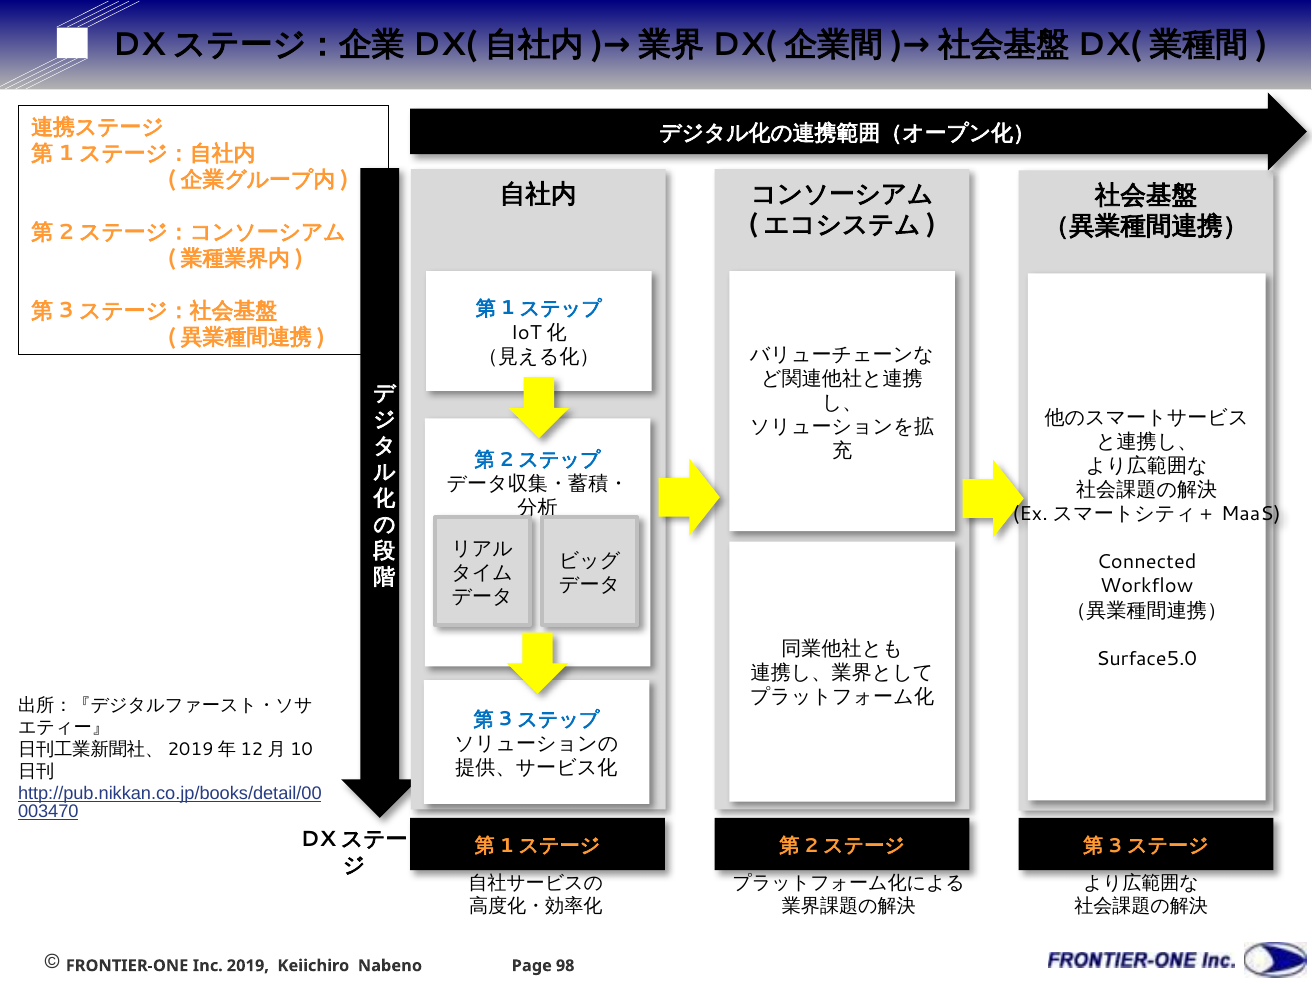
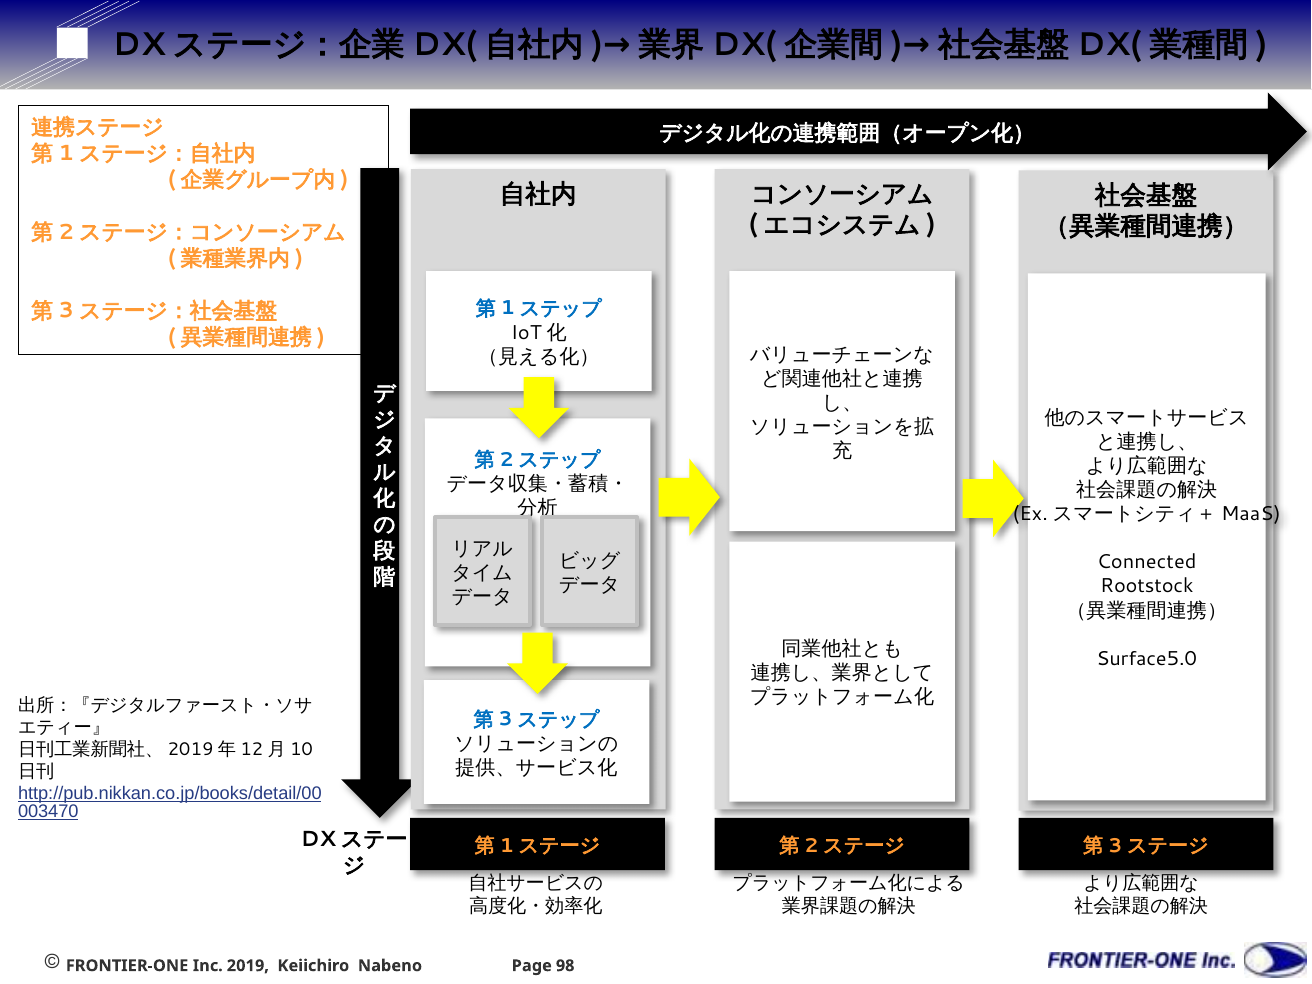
Workflow: Workflow -> Rootstock
